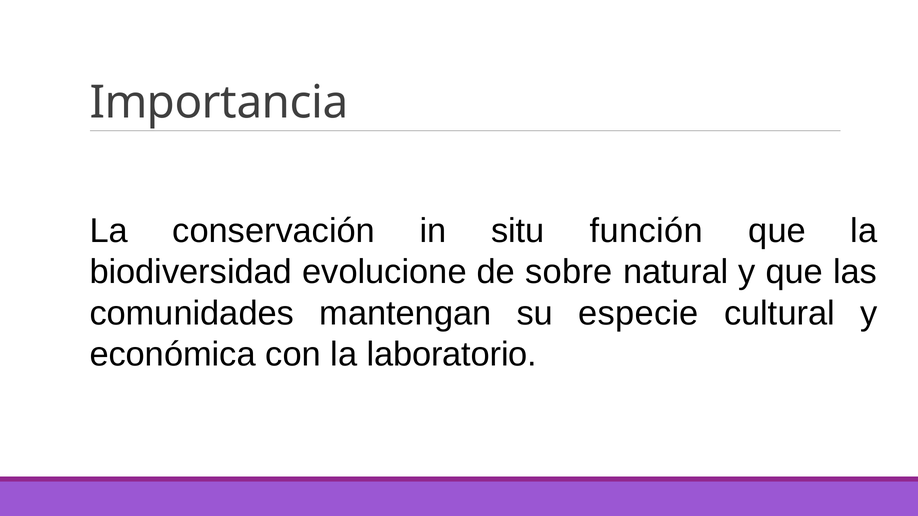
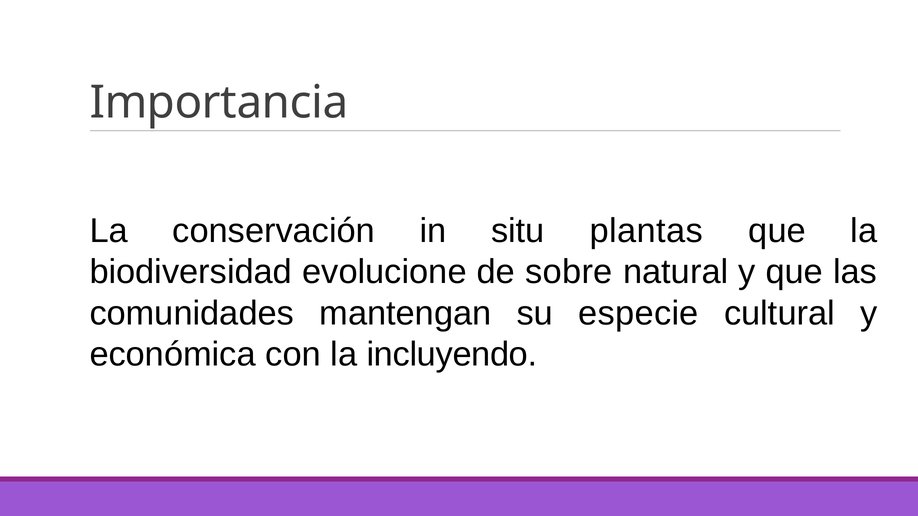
función: función -> plantas
laboratorio: laboratorio -> incluyendo
